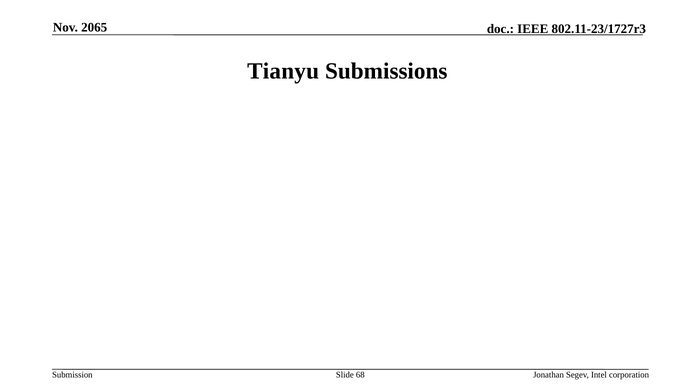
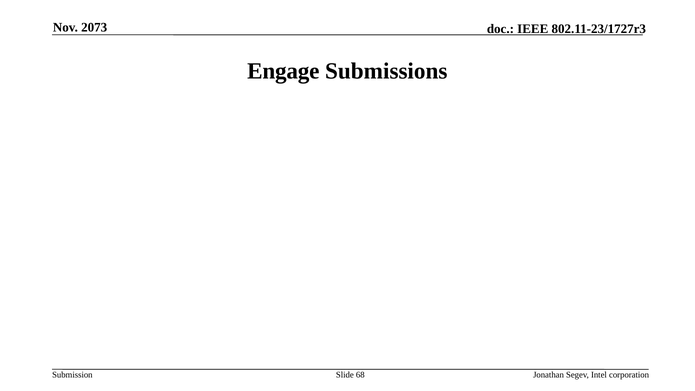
2065: 2065 -> 2073
Tianyu: Tianyu -> Engage
